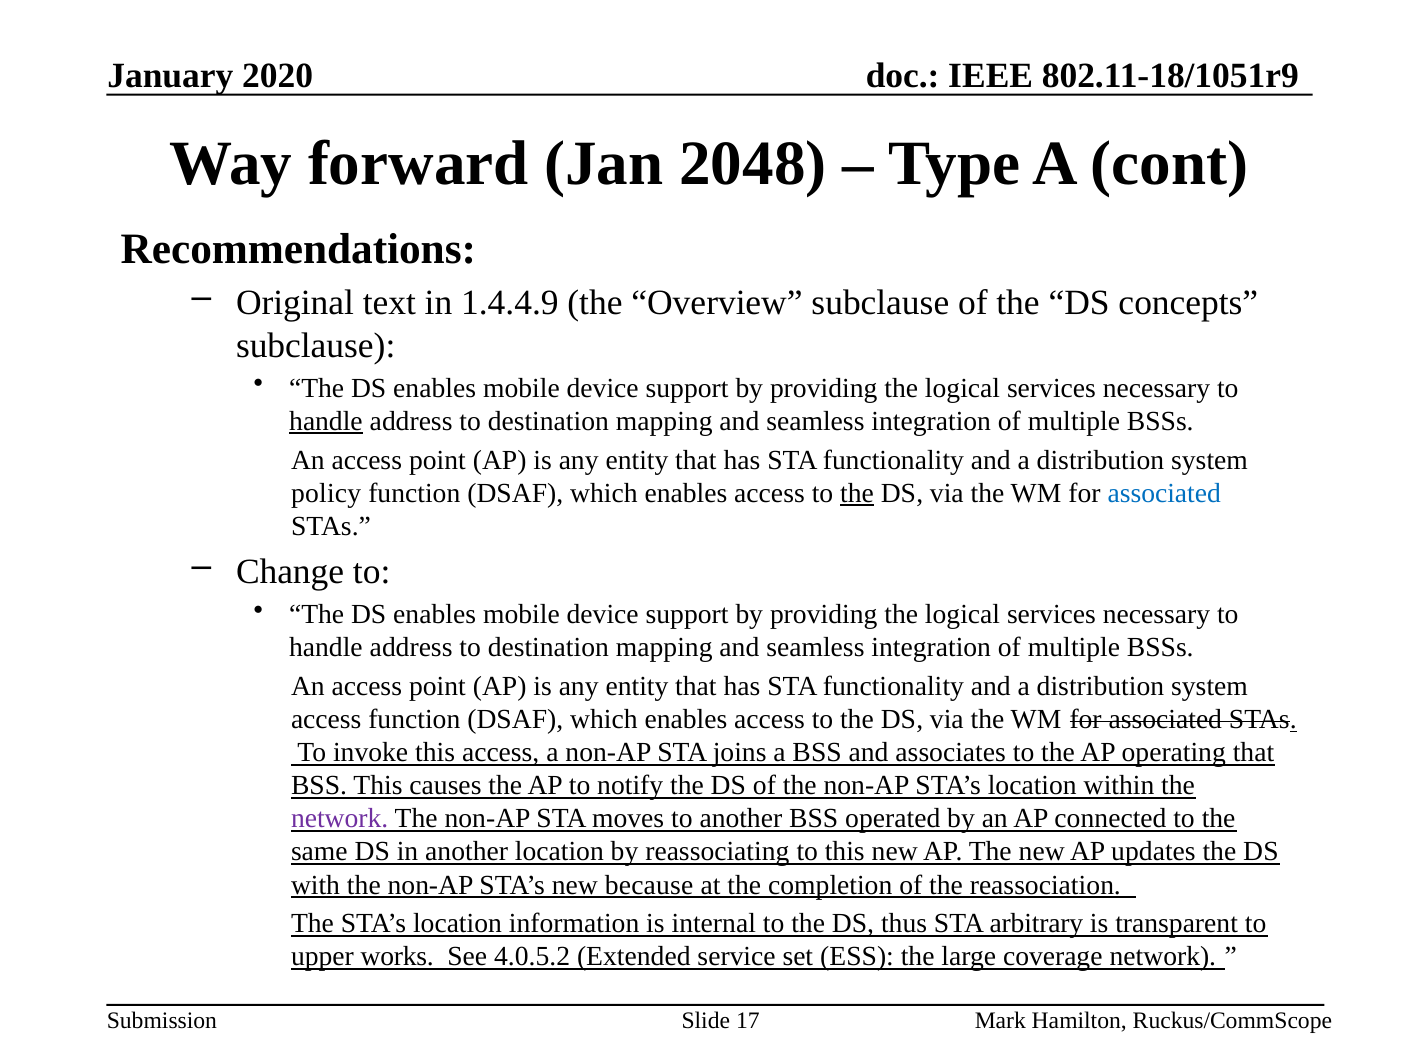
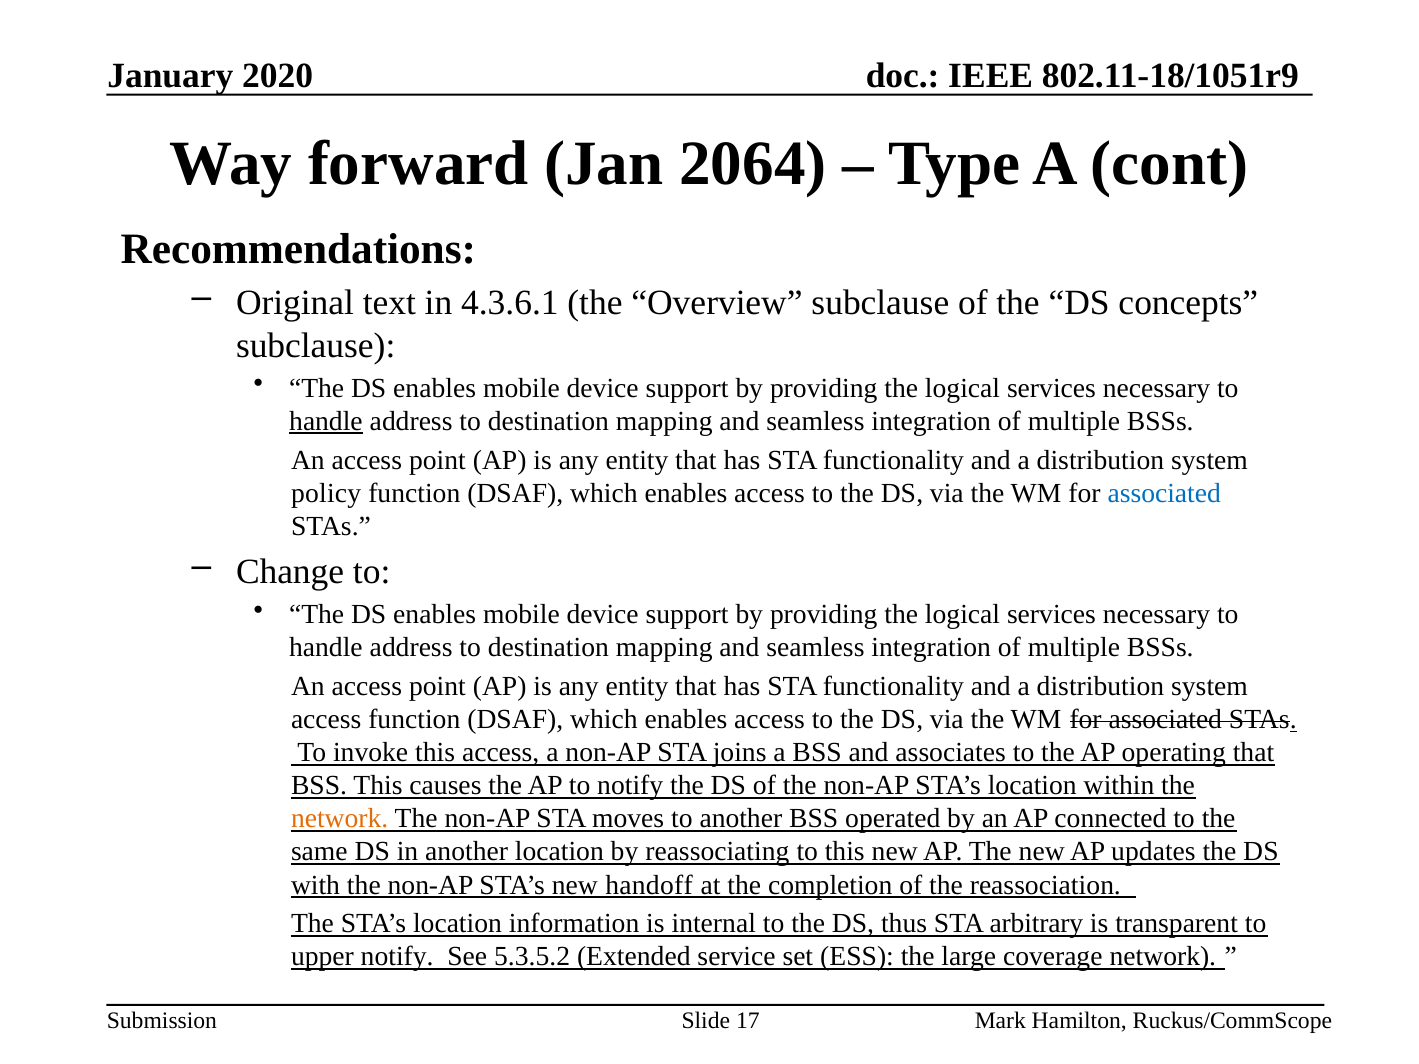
2048: 2048 -> 2064
1.4.4.9: 1.4.4.9 -> 4.3.6.1
the at (857, 493) underline: present -> none
network at (340, 819) colour: purple -> orange
because: because -> handoff
upper works: works -> notify
4.0.5.2: 4.0.5.2 -> 5.3.5.2
